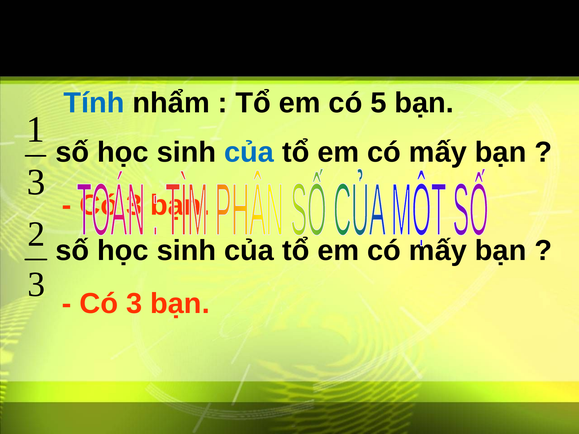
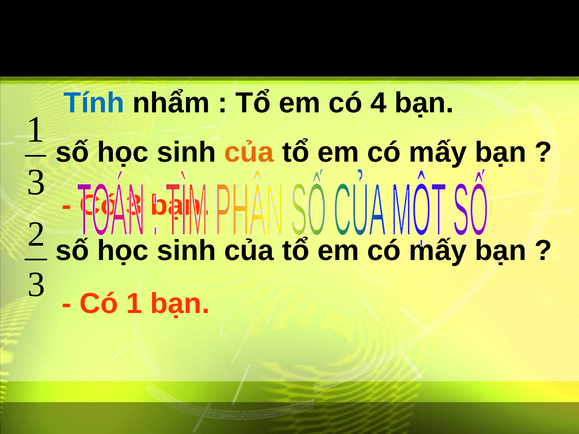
5: 5 -> 4
của at (249, 152) colour: blue -> orange
3 at (134, 304): 3 -> 1
